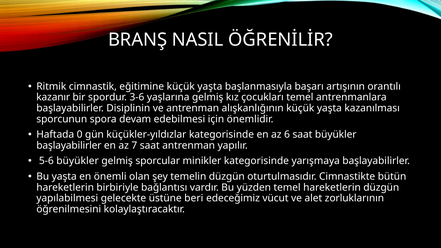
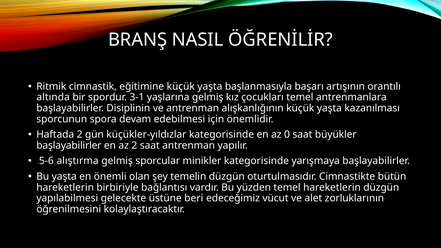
kazanır: kazanır -> altında
3-6: 3-6 -> 3-1
Haftada 0: 0 -> 2
6: 6 -> 0
az 7: 7 -> 2
5-6 büyükler: büyükler -> alıştırma
